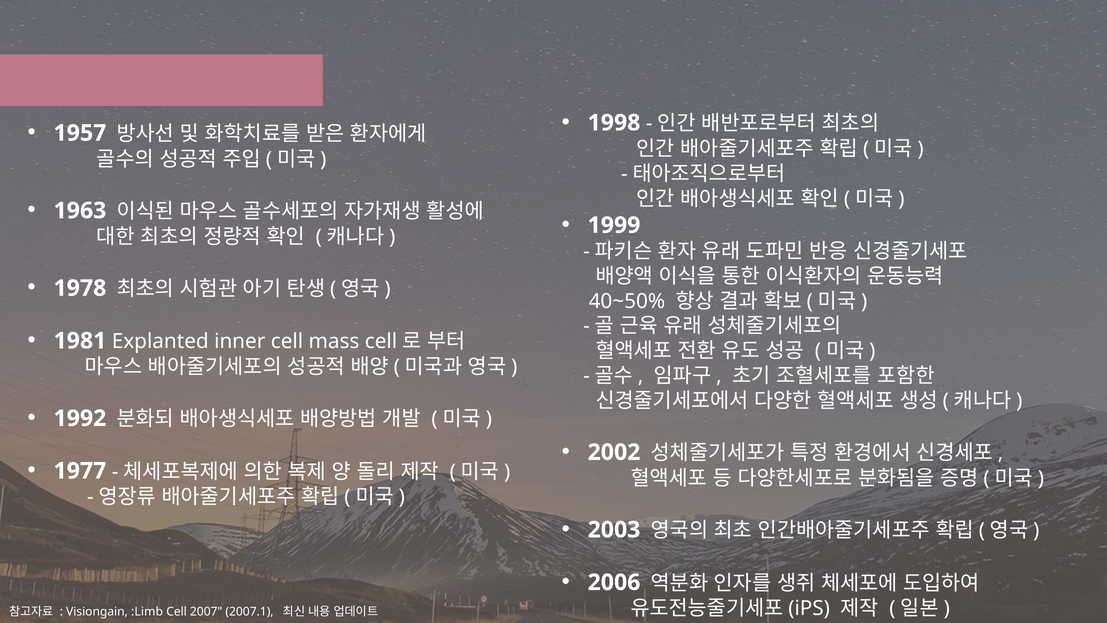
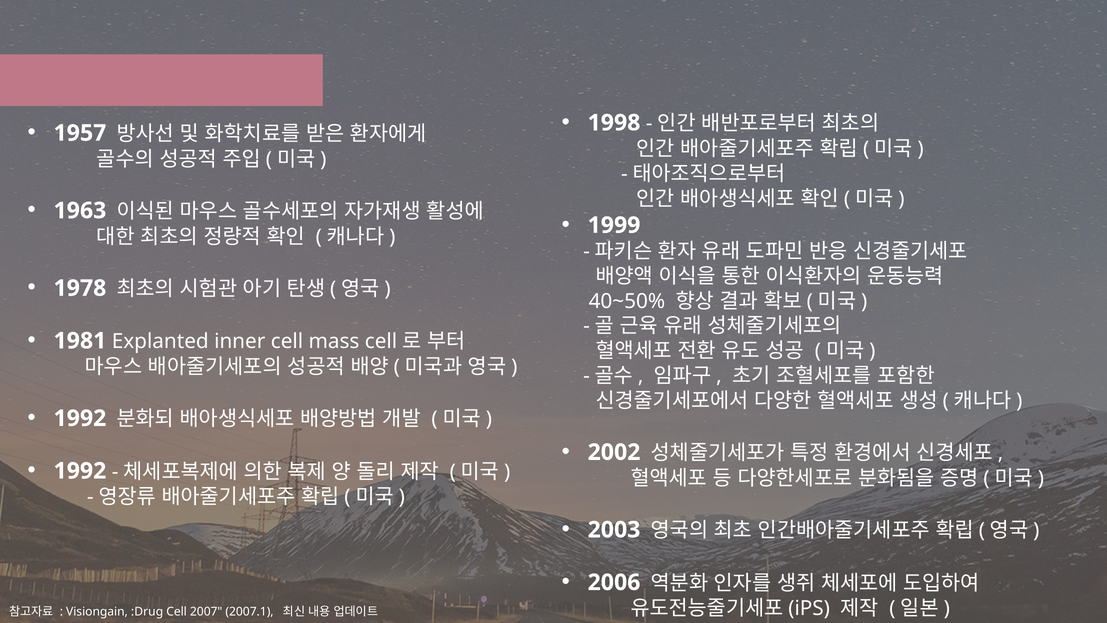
1977 at (80, 471): 1977 -> 1992
:Limb: :Limb -> :Drug
